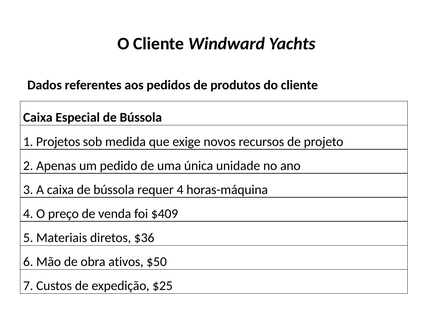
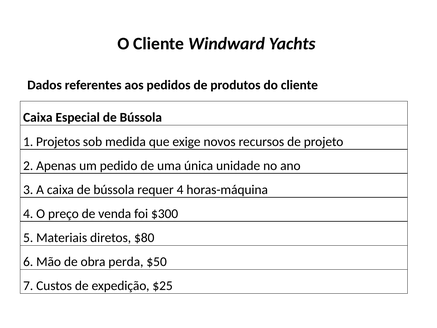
$409: $409 -> $300
$36: $36 -> $80
ativos: ativos -> perda
